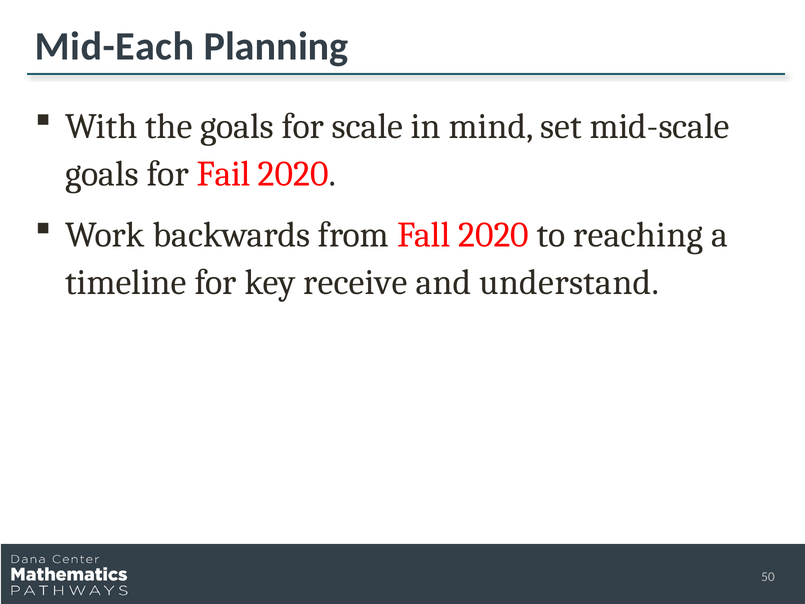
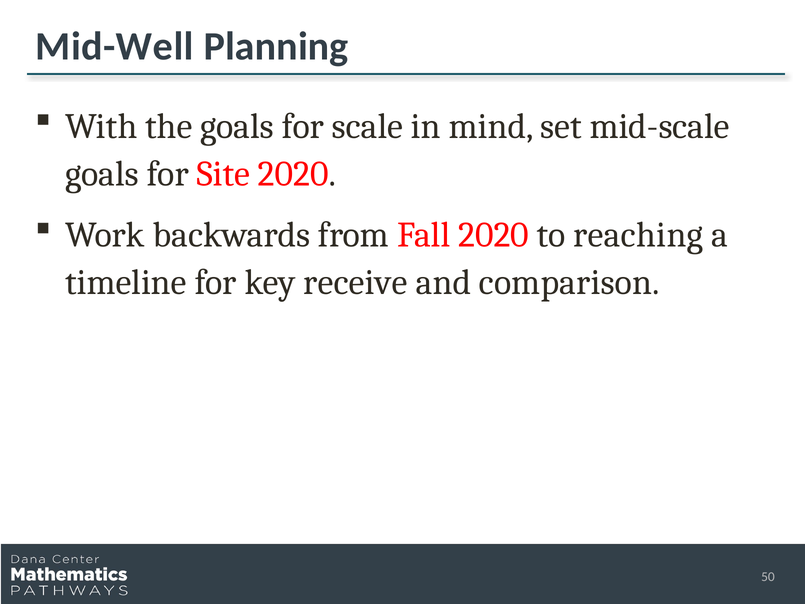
Mid-Each: Mid-Each -> Mid-Well
Fail: Fail -> Site
understand: understand -> comparison
